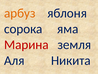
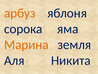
Марина colour: red -> orange
